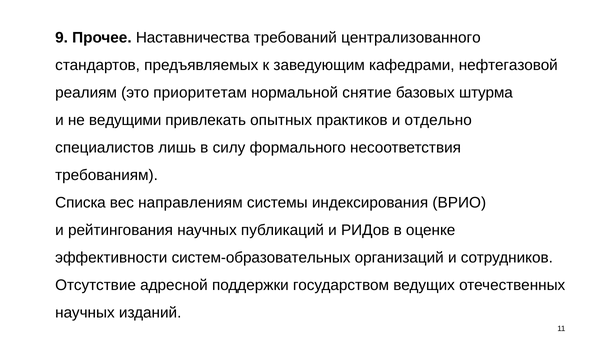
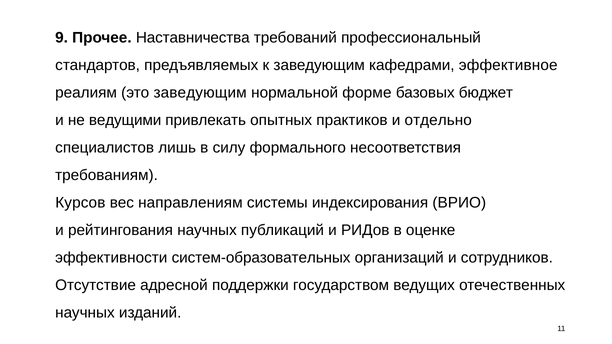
централизованного: централизованного -> профессиональный
нефтегазовой: нефтегазовой -> эффективное
это приоритетам: приоритетам -> заведующим
снятие: снятие -> форме
штурма: штурма -> бюджет
Списка: Списка -> Курсов
